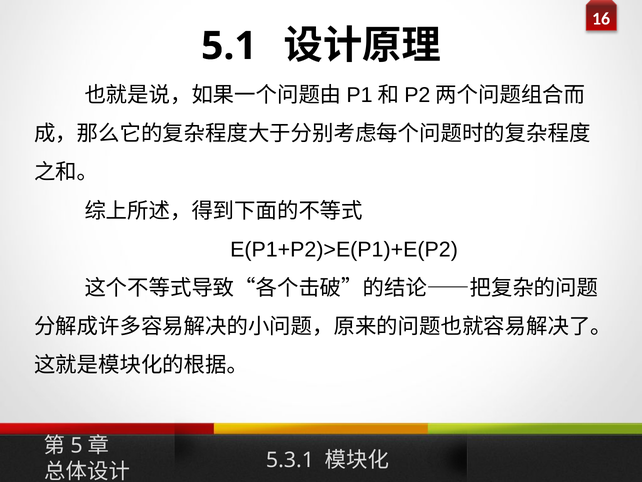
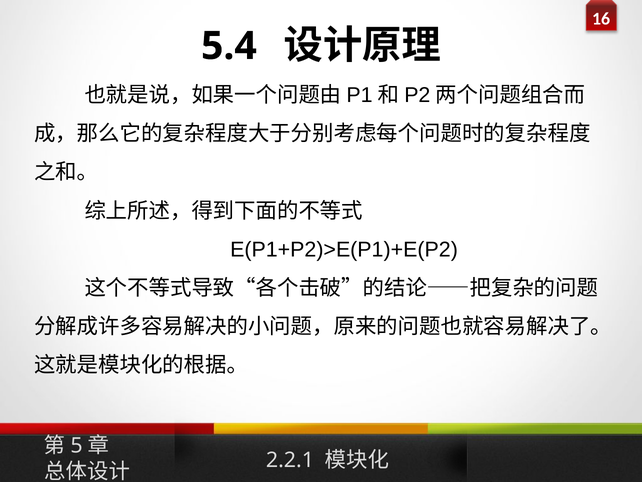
5.1: 5.1 -> 5.4
5.3.1: 5.3.1 -> 2.2.1
